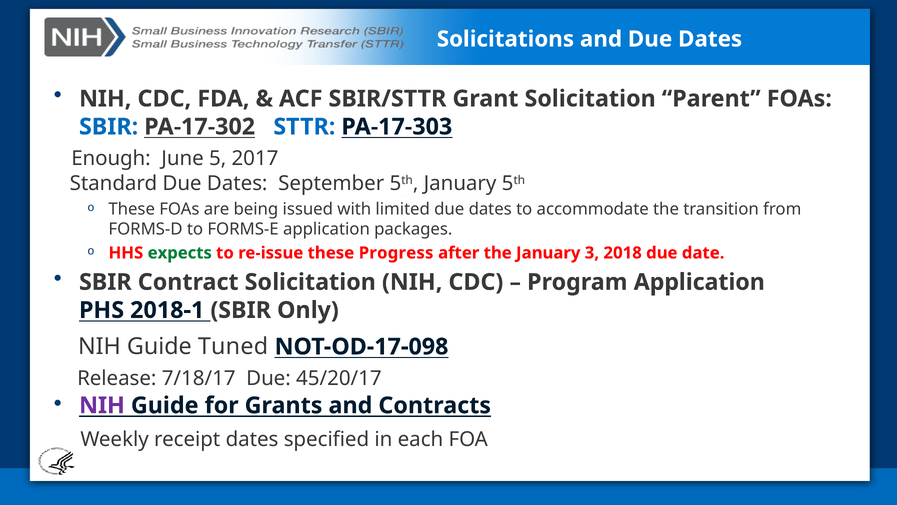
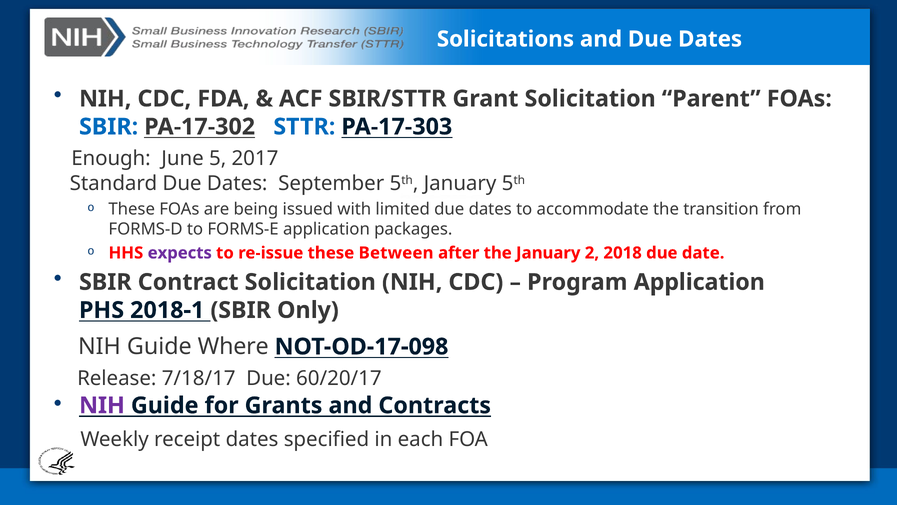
expects colour: green -> purple
Progress: Progress -> Between
3: 3 -> 2
Tuned: Tuned -> Where
45/20/17: 45/20/17 -> 60/20/17
